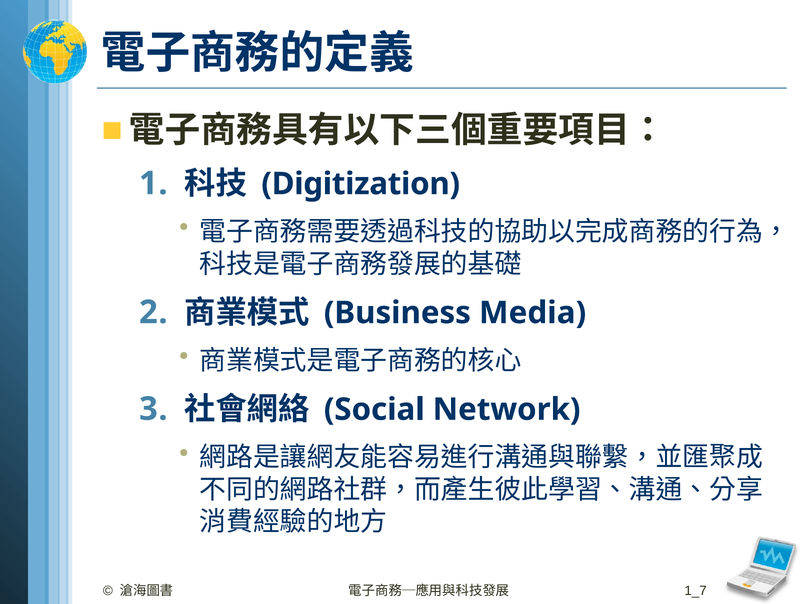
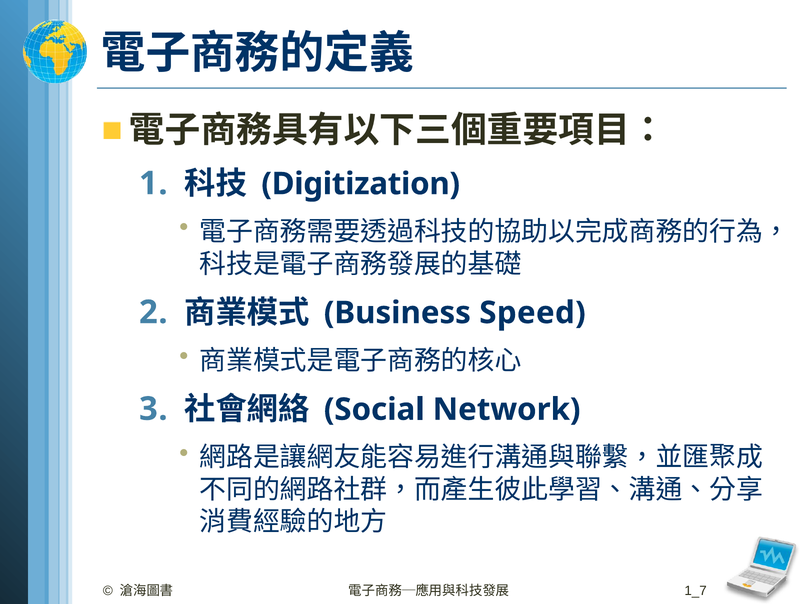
Media: Media -> Speed
